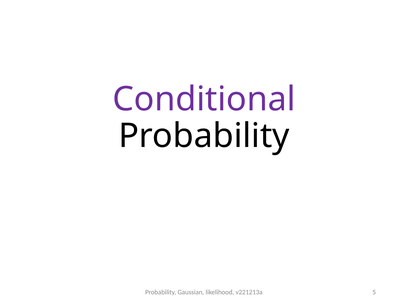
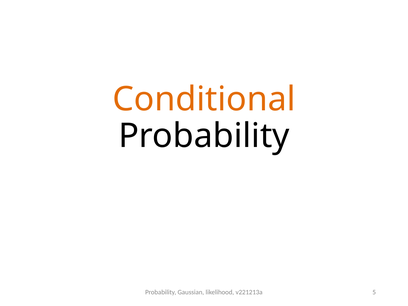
Conditional colour: purple -> orange
